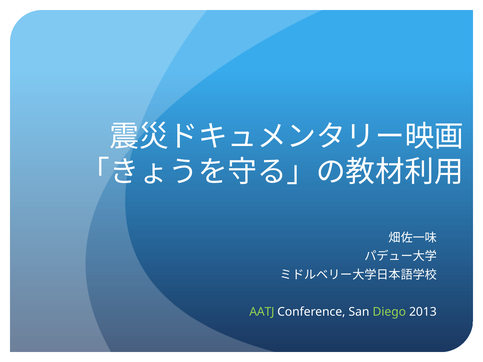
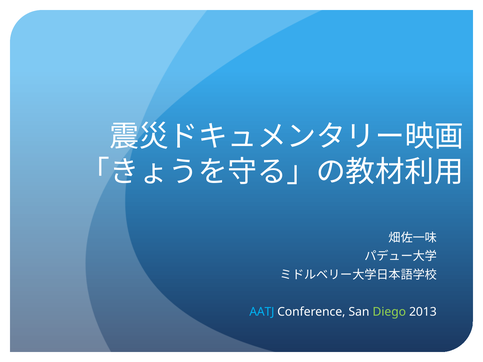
AATJ colour: light green -> light blue
